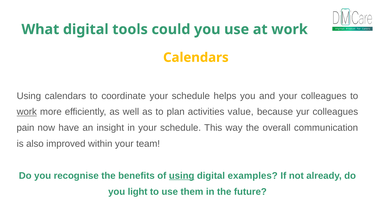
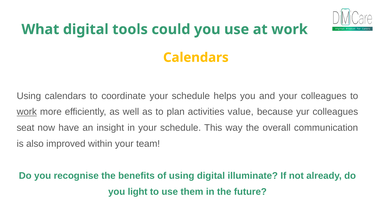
pain: pain -> seat
using at (182, 176) underline: present -> none
examples: examples -> illuminate
